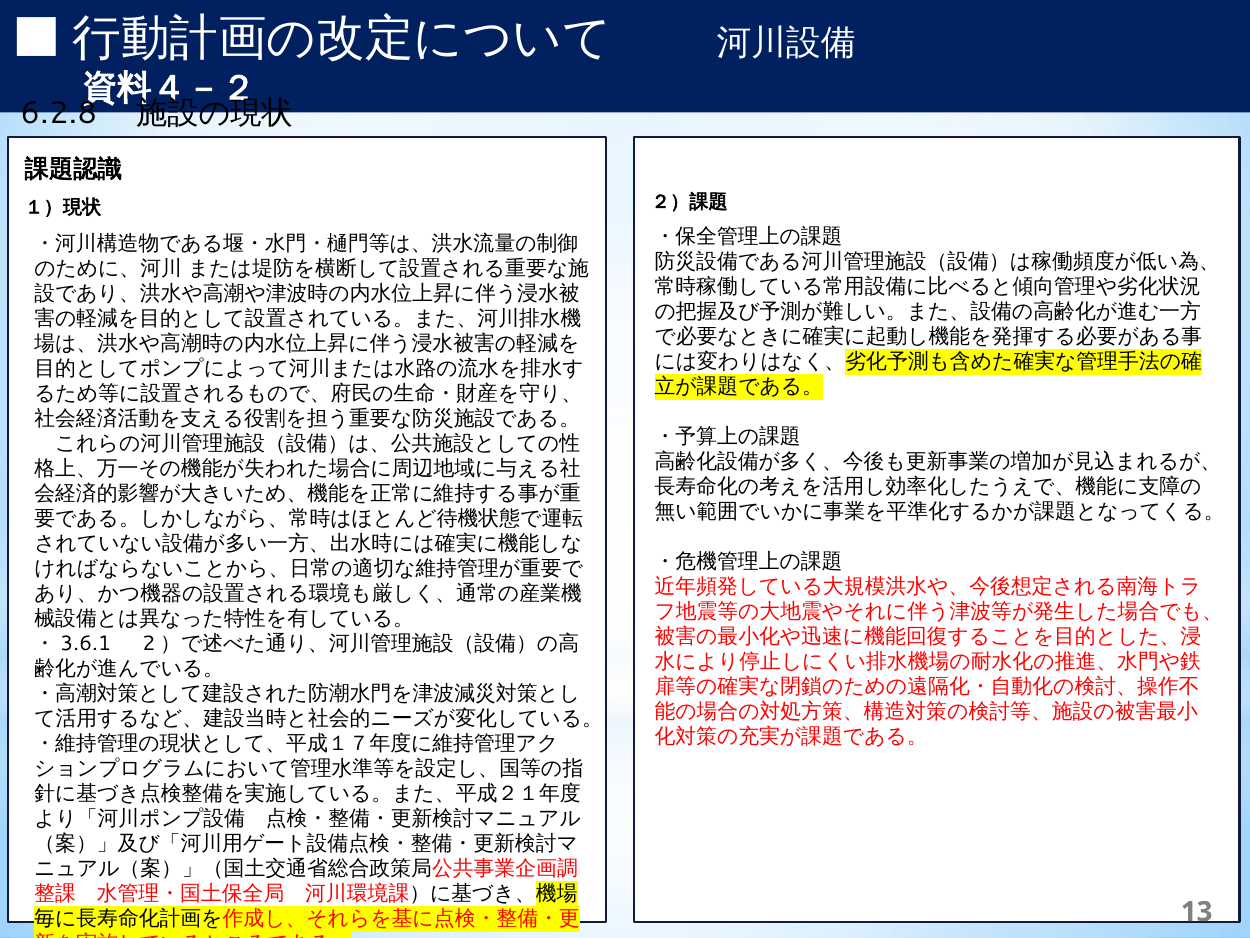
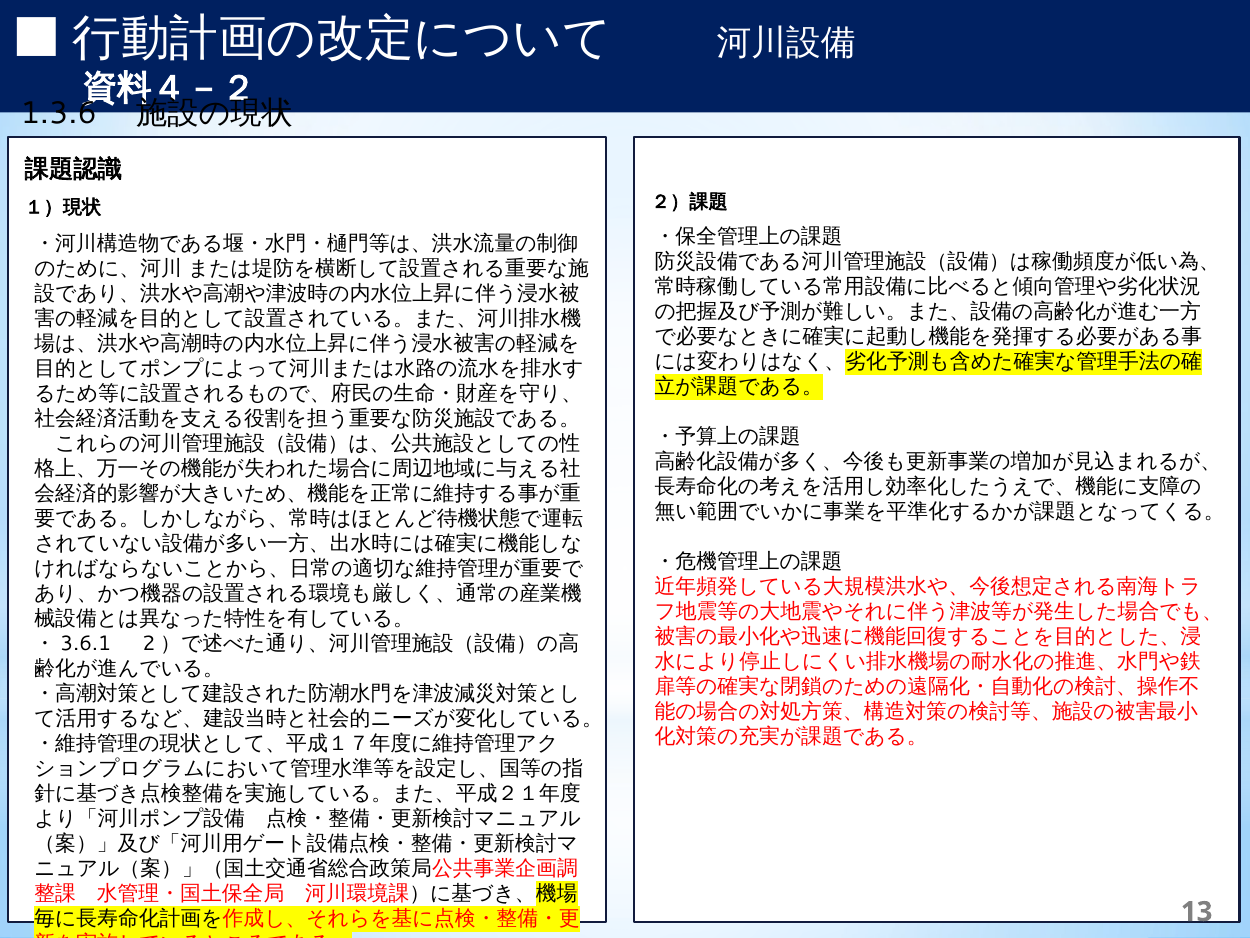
6.2.8: 6.2.8 -> 1.3.6
